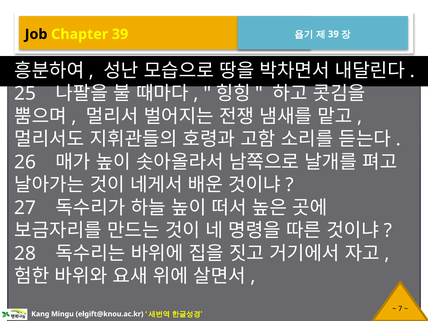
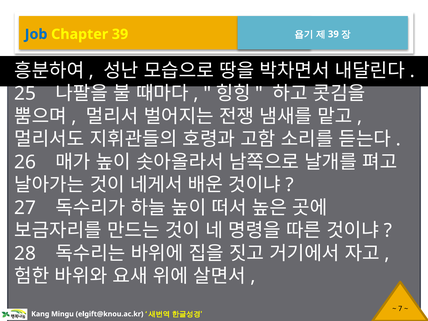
Job colour: black -> blue
